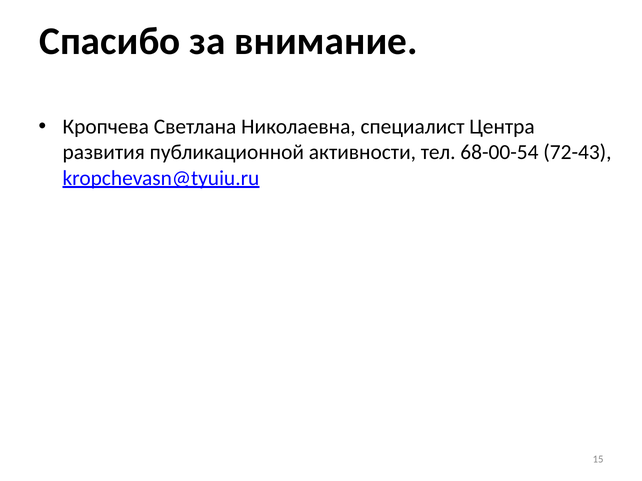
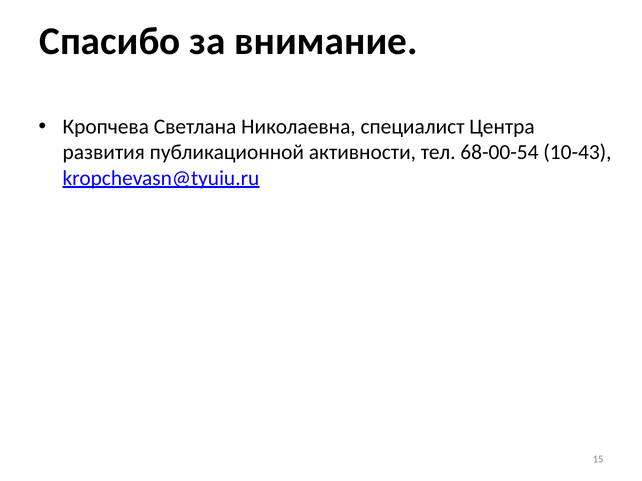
72-43: 72-43 -> 10-43
